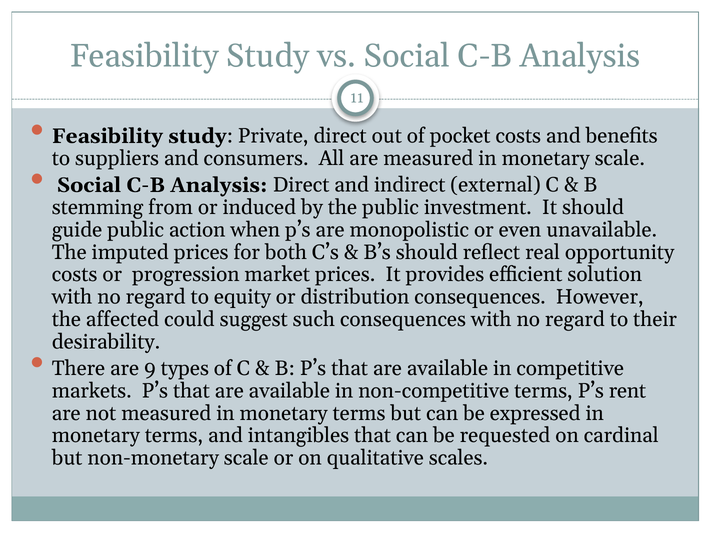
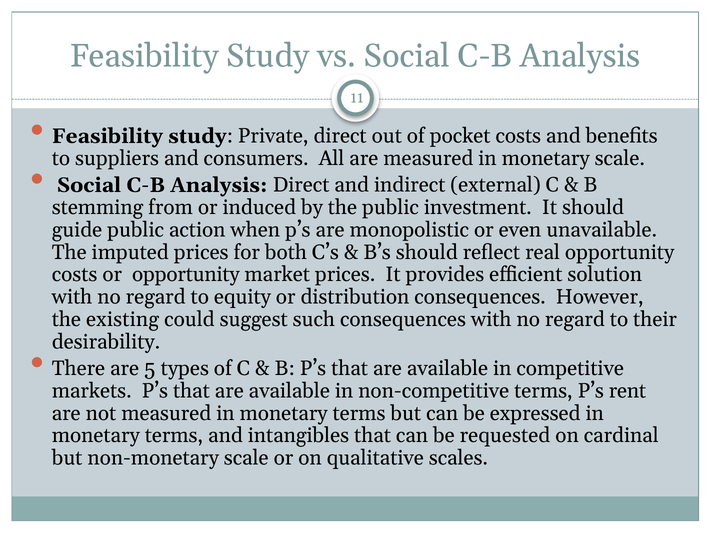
or progression: progression -> opportunity
affected: affected -> existing
9: 9 -> 5
